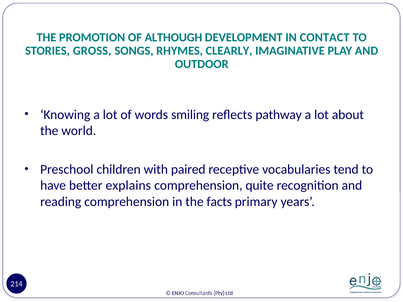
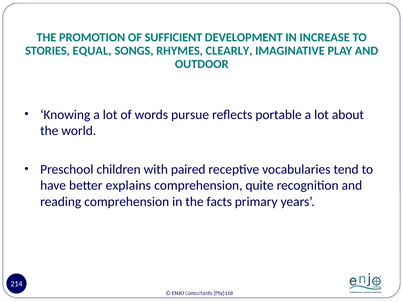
ALTHOUGH: ALTHOUGH -> SUFFICIENT
CONTACT: CONTACT -> INCREASE
GROSS: GROSS -> EQUAL
smiling: smiling -> pursue
pathway: pathway -> portable
